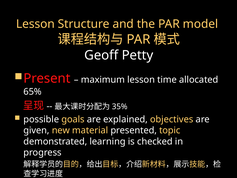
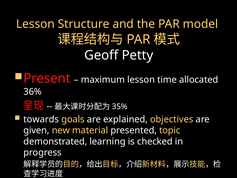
65%: 65% -> 36%
possible: possible -> towards
